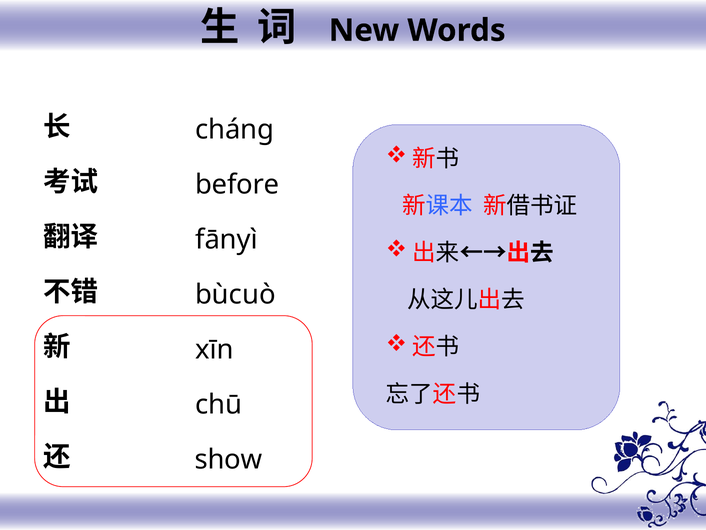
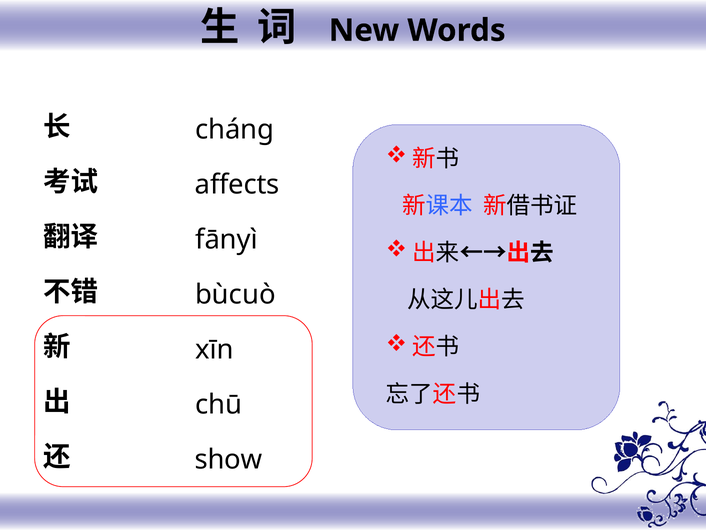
before: before -> affects
